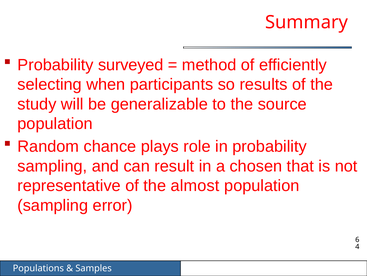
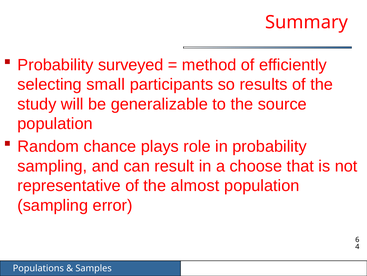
when: when -> small
chosen: chosen -> choose
